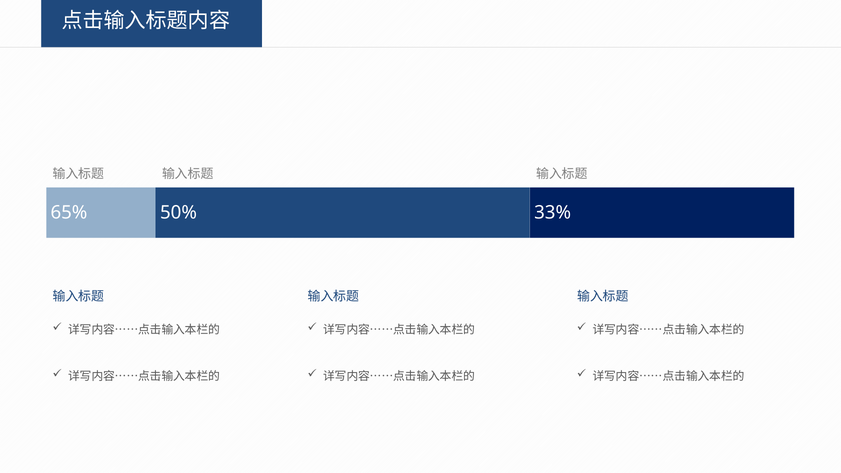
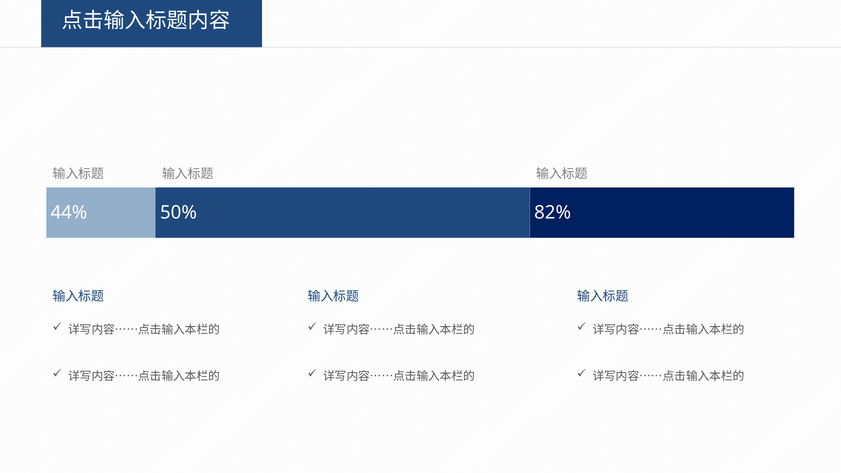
65%: 65% -> 44%
33%: 33% -> 82%
